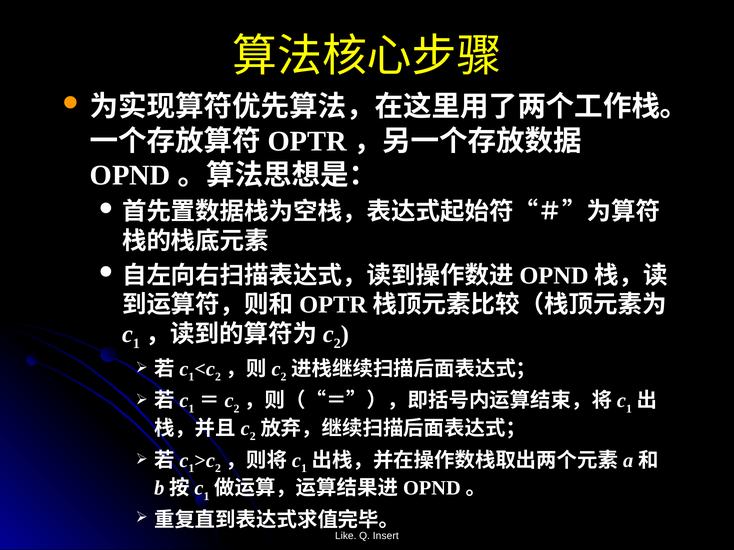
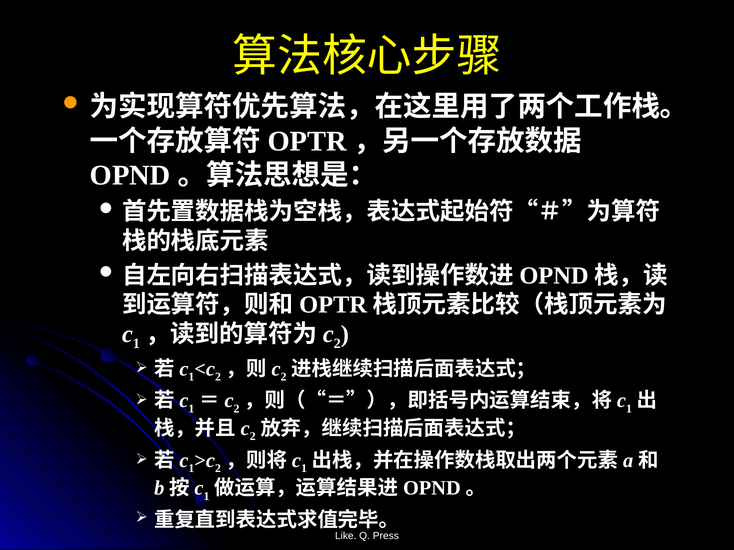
Insert: Insert -> Press
